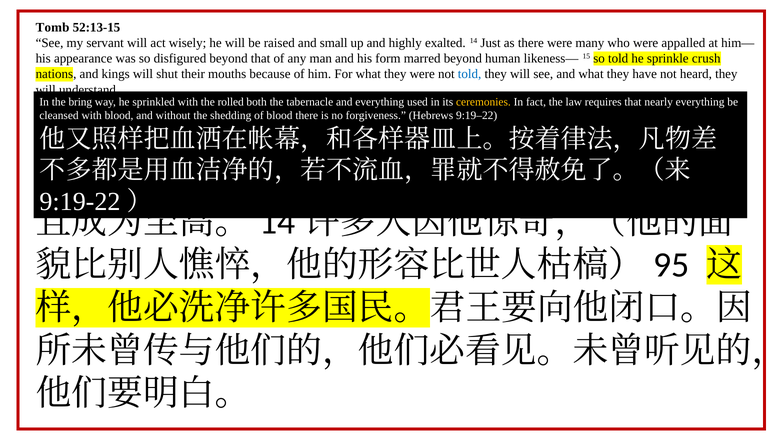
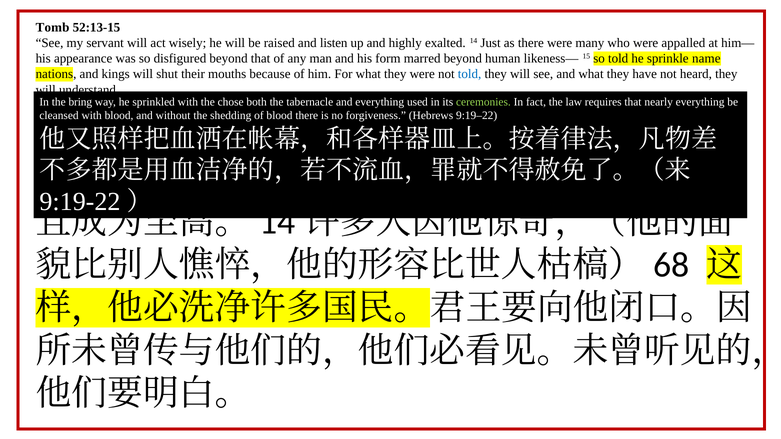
small: small -> listen
crush: crush -> name
rolled: rolled -> chose
ceremonies colour: yellow -> light green
95: 95 -> 68
